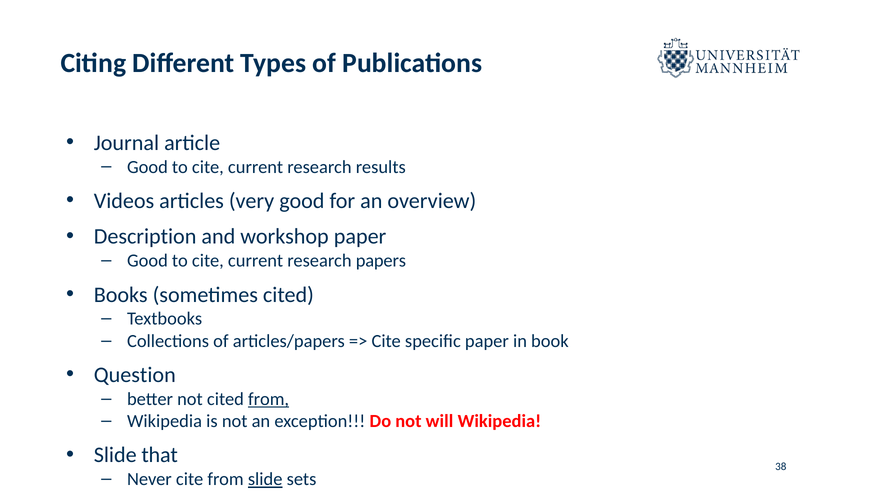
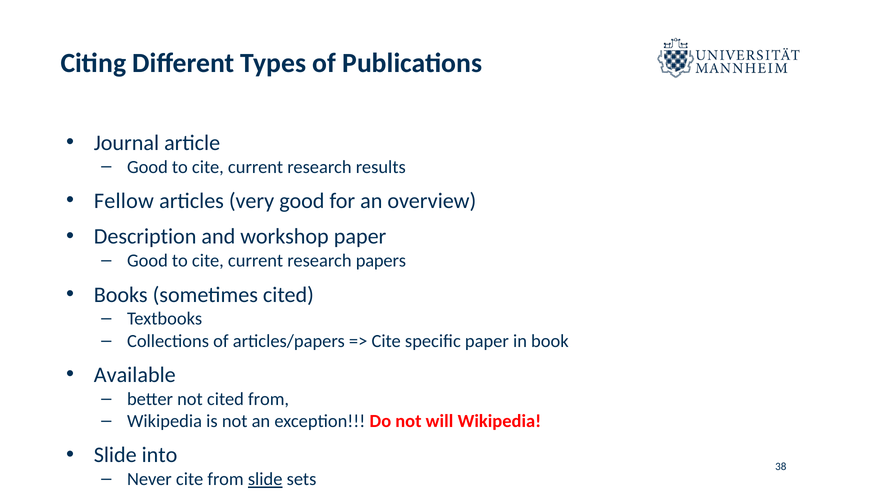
Videos: Videos -> Fellow
Question: Question -> Available
from at (269, 399) underline: present -> none
that: that -> into
